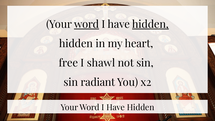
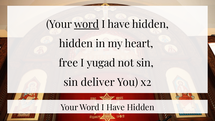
hidden at (150, 24) underline: present -> none
shawl: shawl -> yugad
radiant: radiant -> deliver
